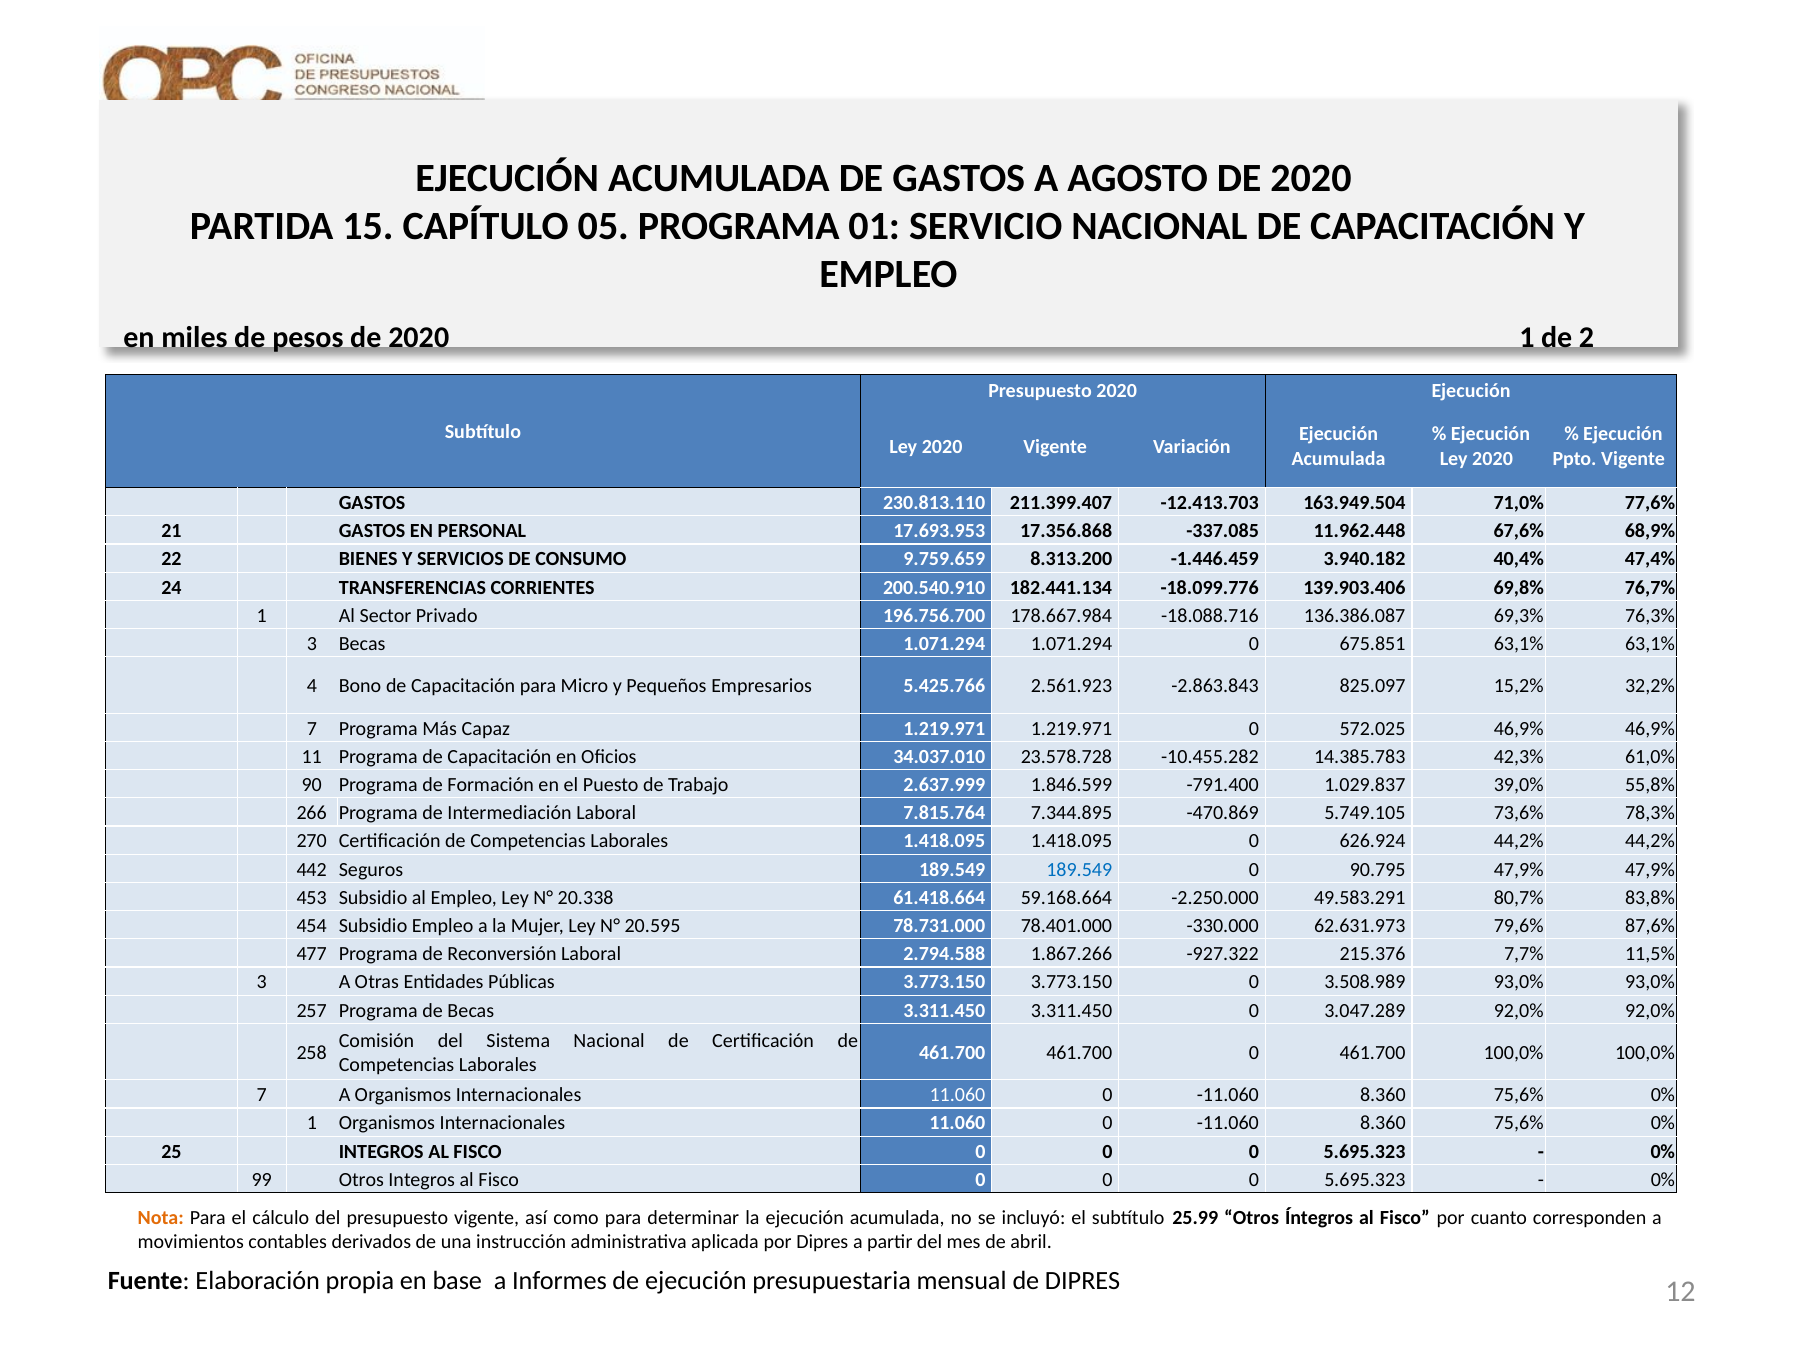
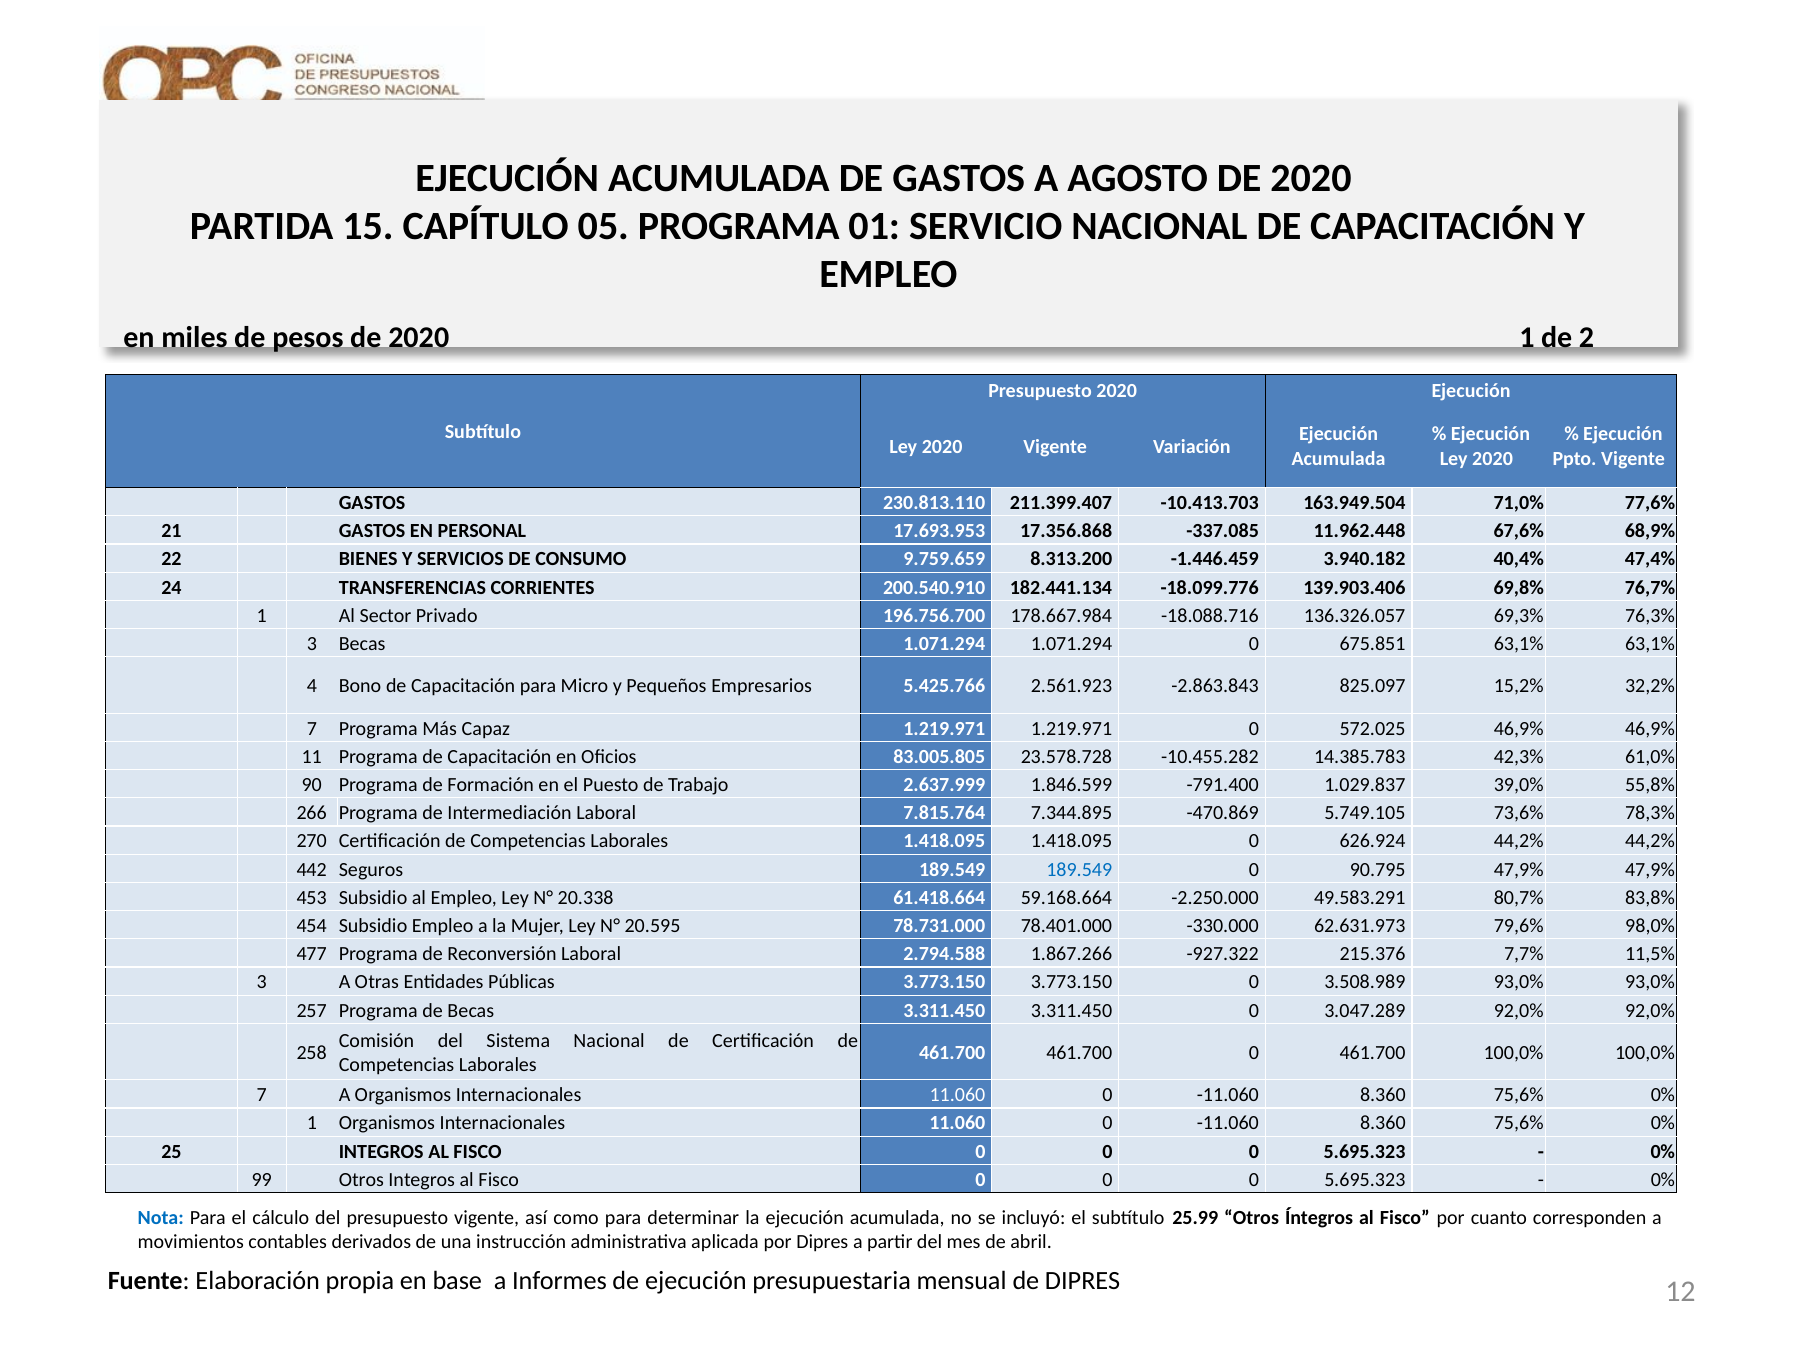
-12.413.703: -12.413.703 -> -10.413.703
136.386.087: 136.386.087 -> 136.326.057
34.037.010: 34.037.010 -> 83.005.805
87,6%: 87,6% -> 98,0%
Nota colour: orange -> blue
